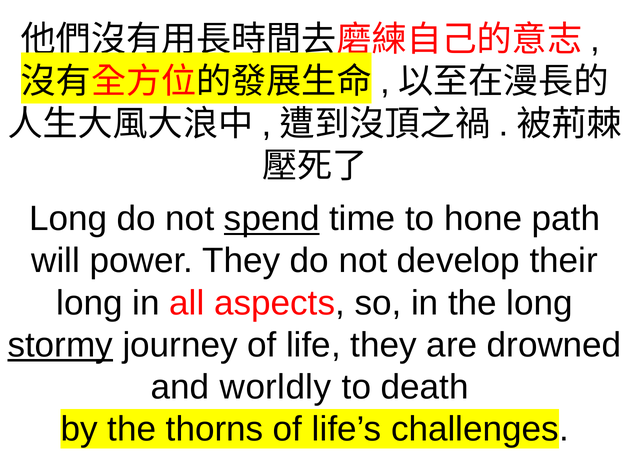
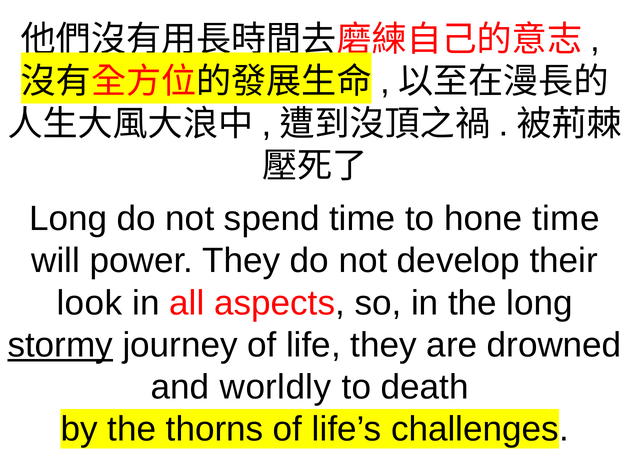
spend underline: present -> none
hone path: path -> time
long at (90, 303): long -> look
